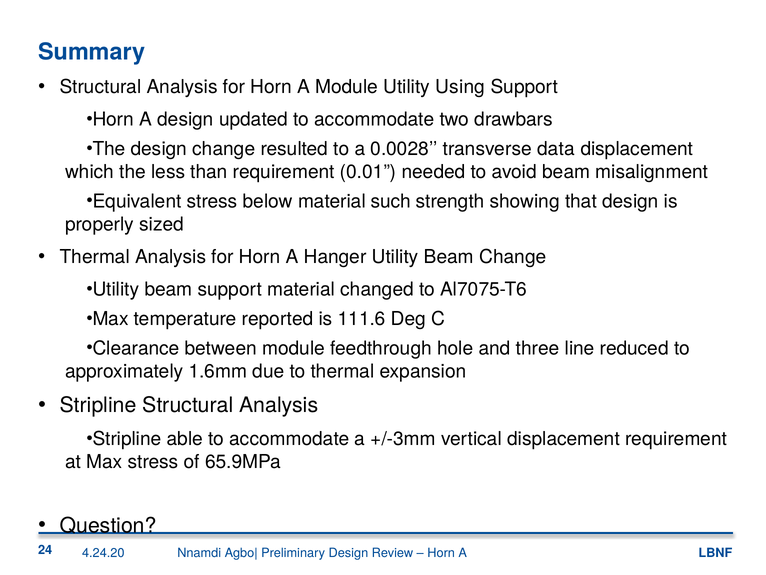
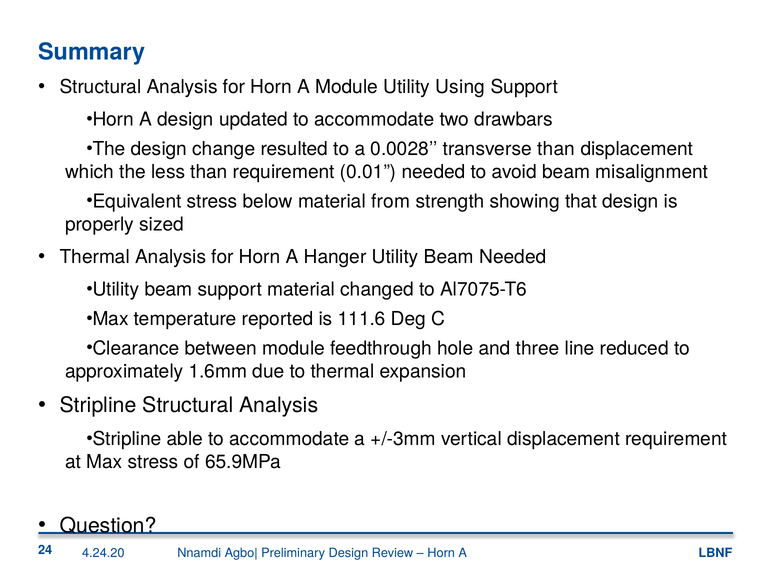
transverse data: data -> than
such: such -> from
Beam Change: Change -> Needed
